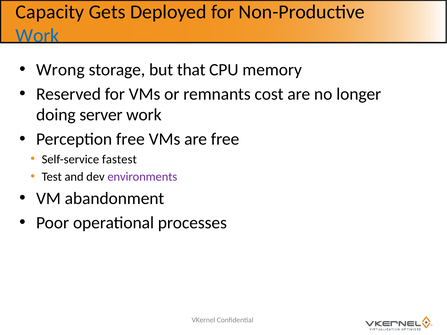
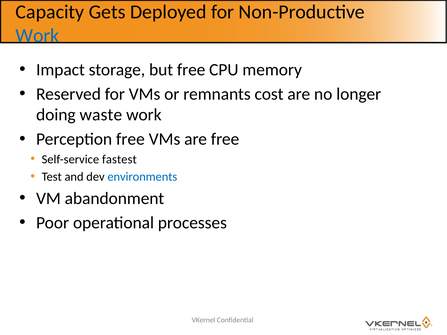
Wrong: Wrong -> Impact
but that: that -> free
server: server -> waste
environments colour: purple -> blue
